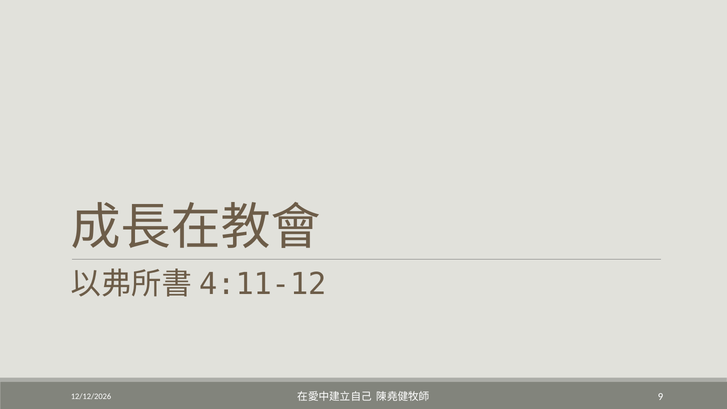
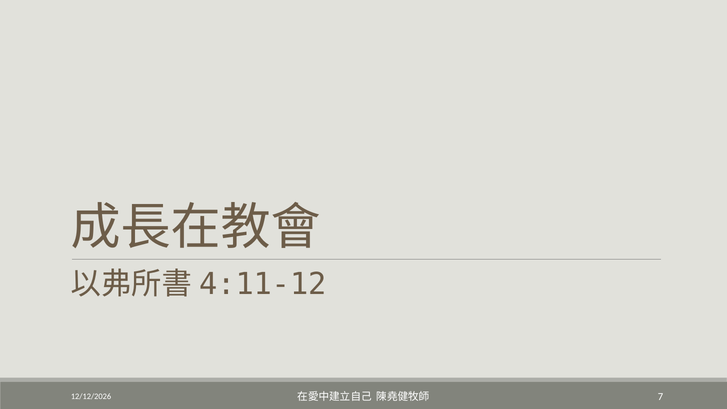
9: 9 -> 7
